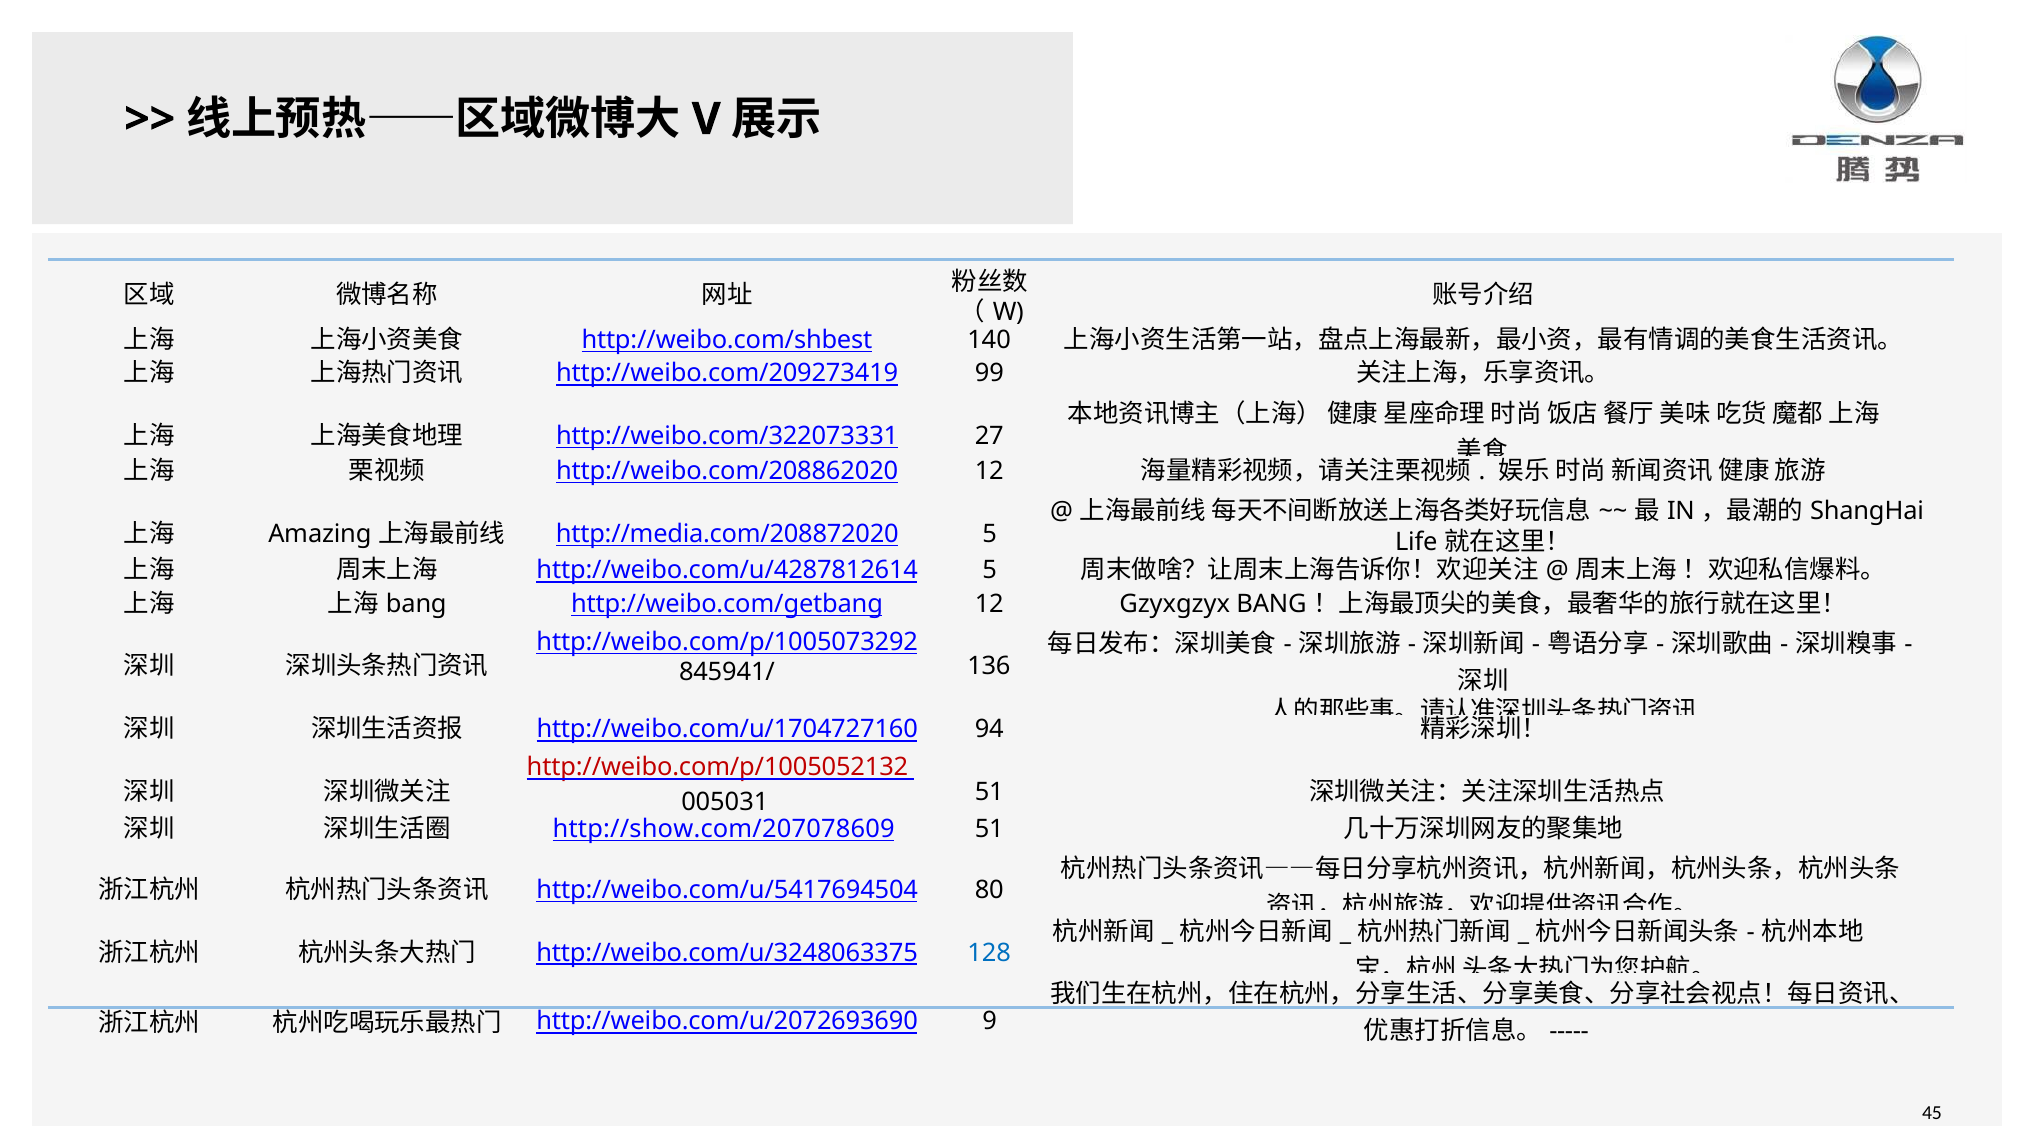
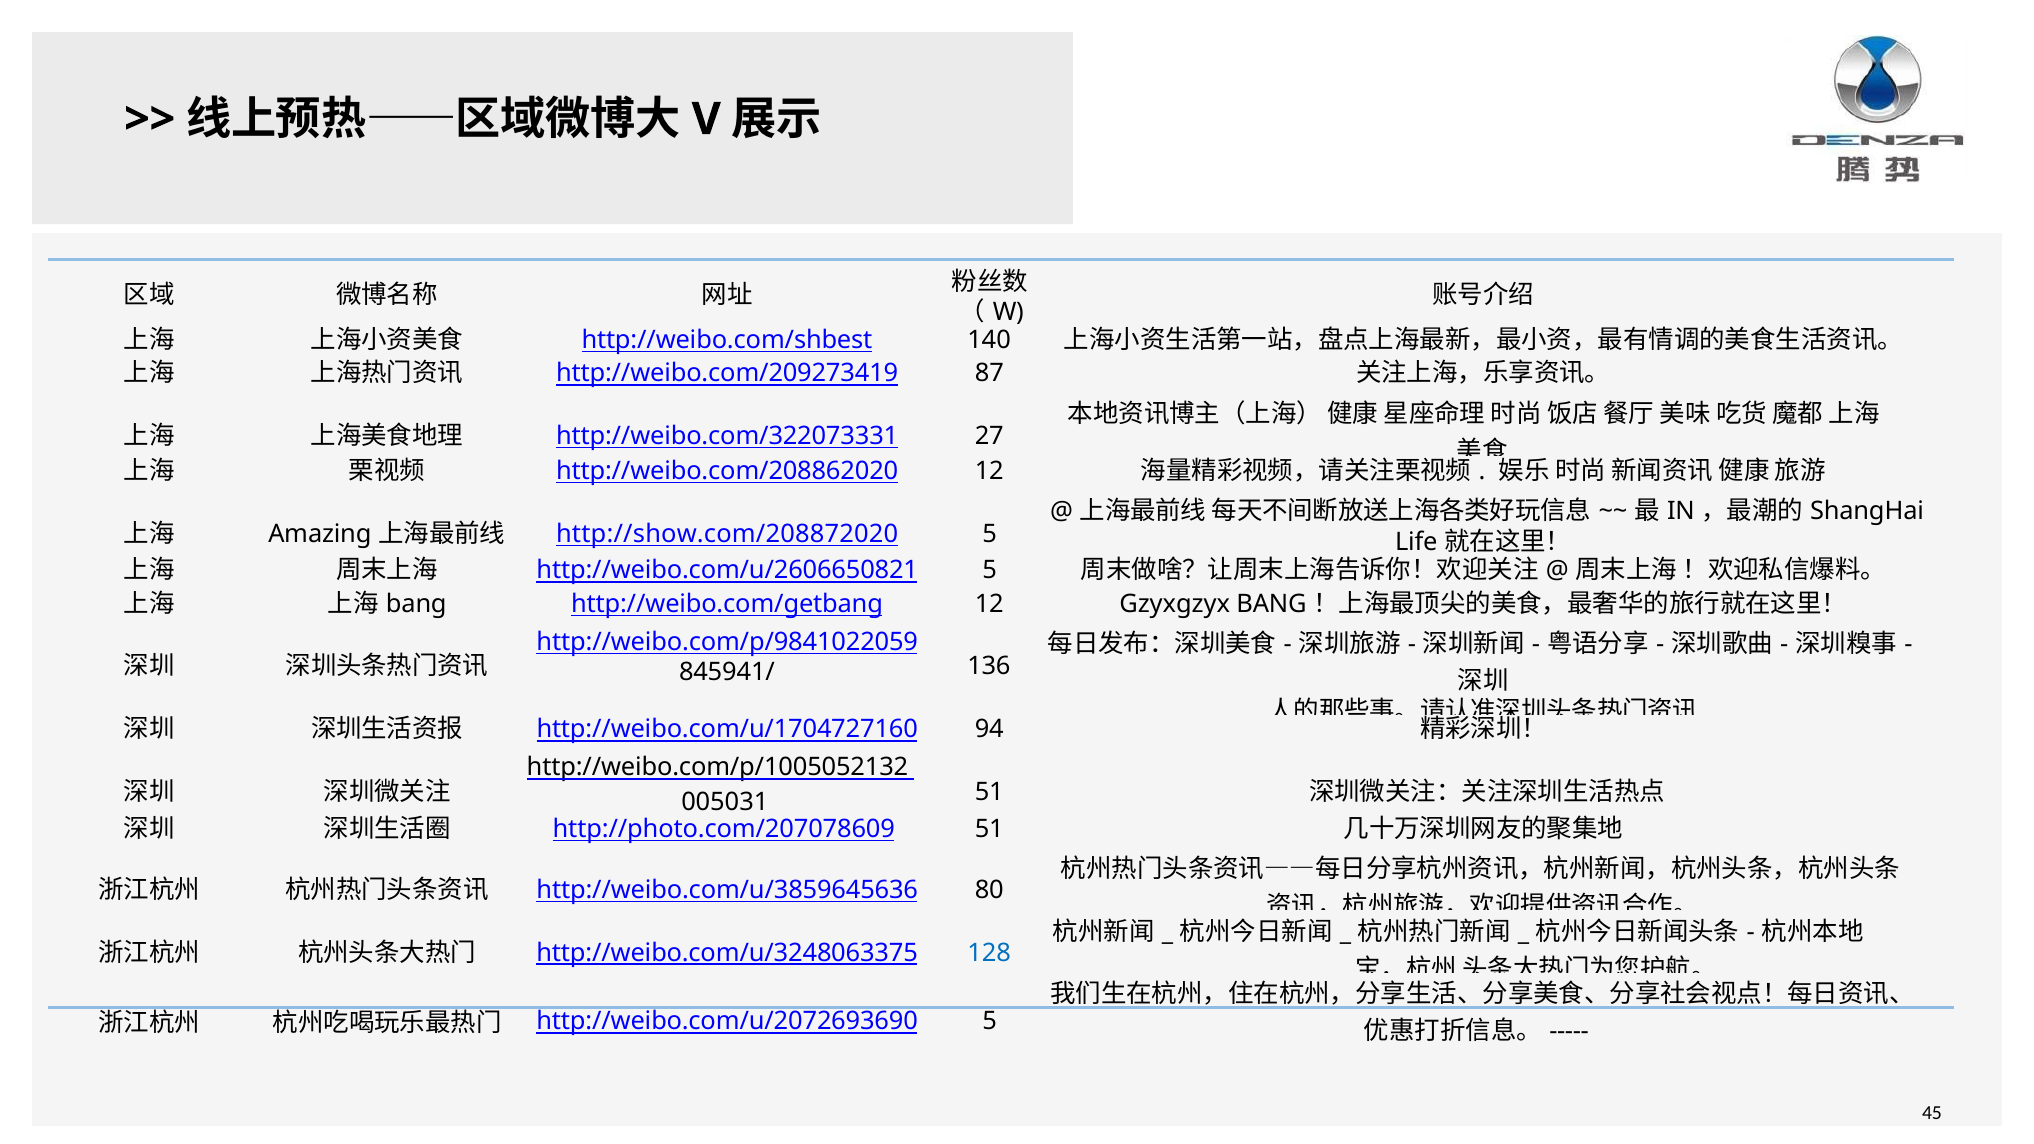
99: 99 -> 87
http://media.com/208872020: http://media.com/208872020 -> http://show.com/208872020
http://weibo.com/u/4287812614: http://weibo.com/u/4287812614 -> http://weibo.com/u/2606650821
http://weibo.com/p/1005073292: http://weibo.com/p/1005073292 -> http://weibo.com/p/9841022059
http://weibo.com/p/1005052132 colour: red -> black
http://show.com/207078609: http://show.com/207078609 -> http://photo.com/207078609
http://weibo.com/u/5417694504: http://weibo.com/u/5417694504 -> http://weibo.com/u/3859645636
http://weibo.com/u/2072693690 9: 9 -> 5
